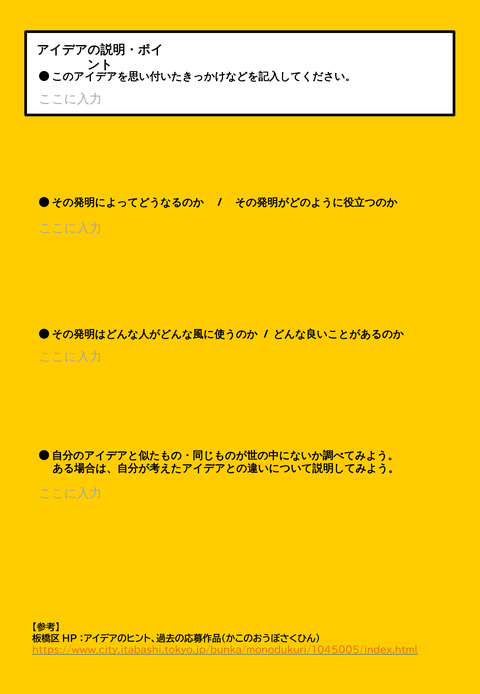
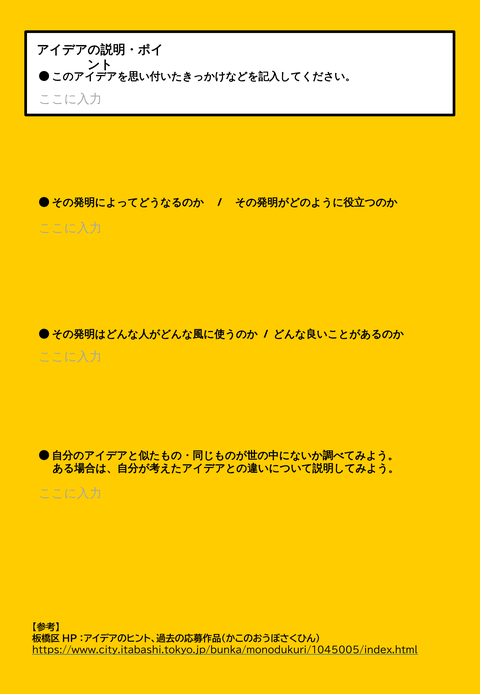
https://www.city.itabashi.tokyo.jp/bunka/monodukuri/1045005/index.html colour: orange -> black
